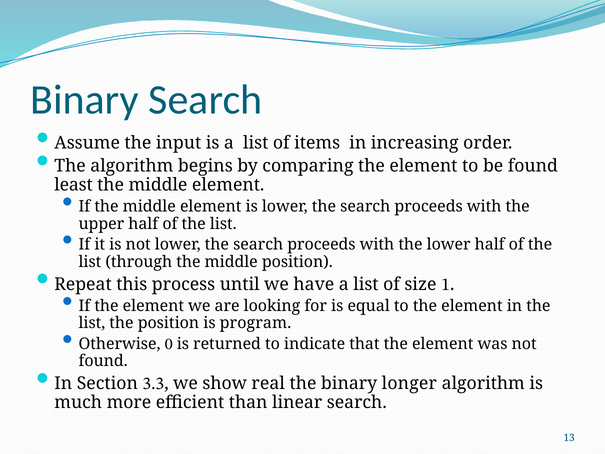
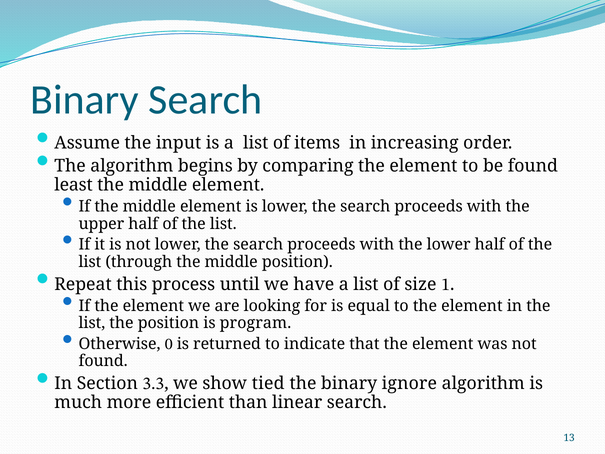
real: real -> tied
longer: longer -> ignore
